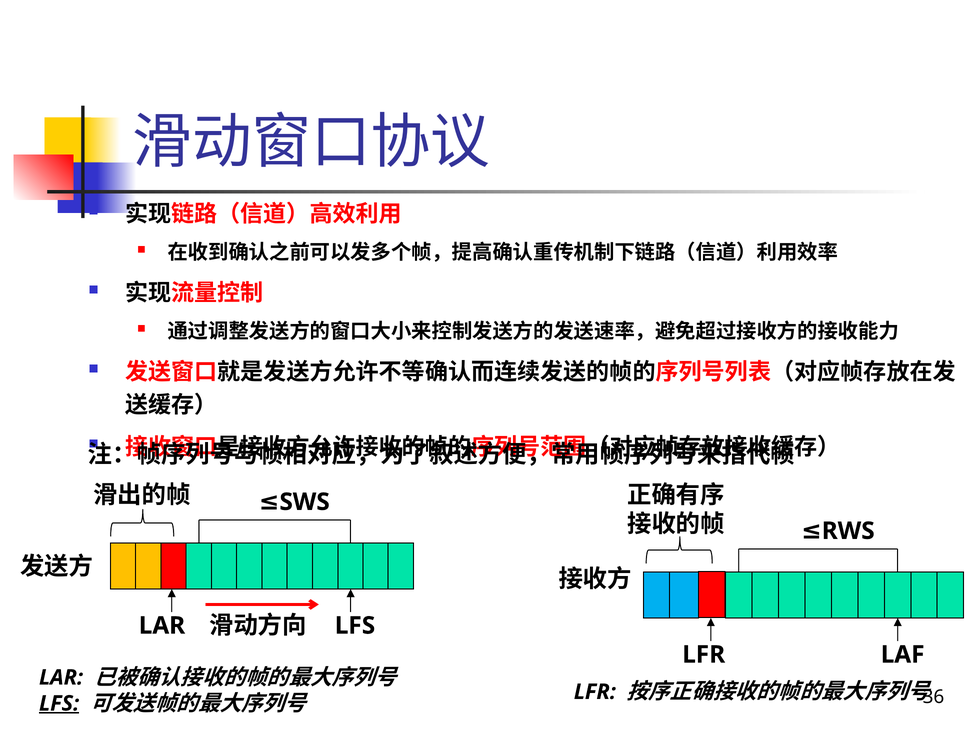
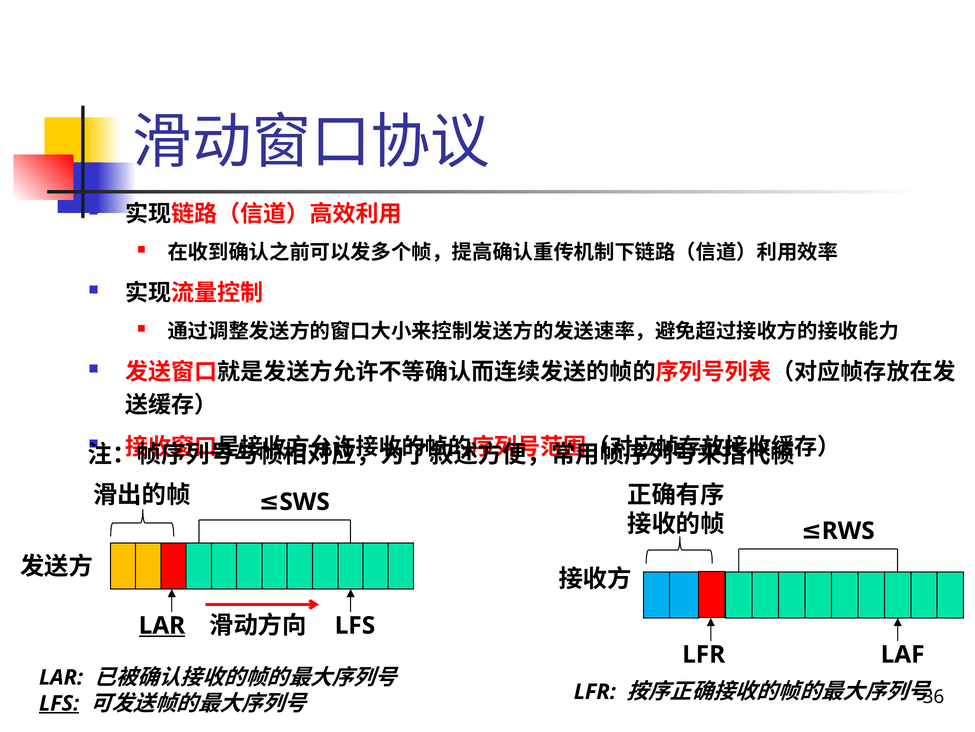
LAR at (162, 625) underline: none -> present
